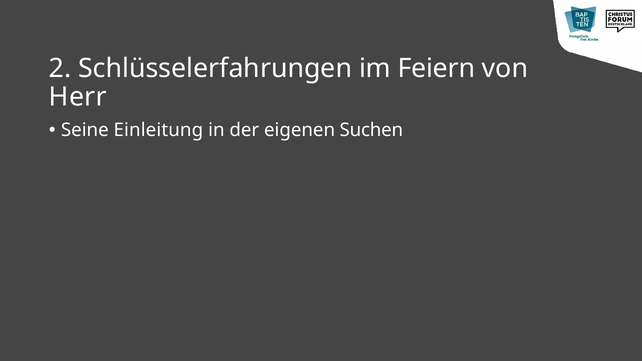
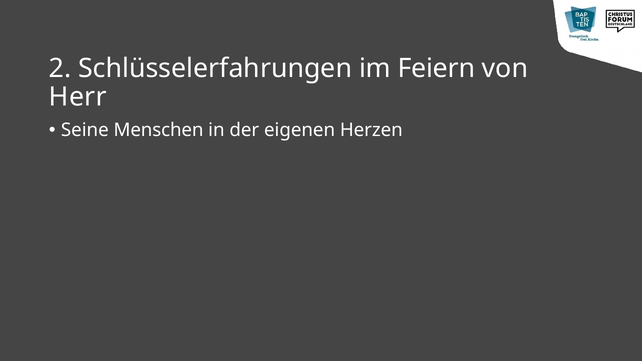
Einleitung: Einleitung -> Menschen
Suchen: Suchen -> Herzen
